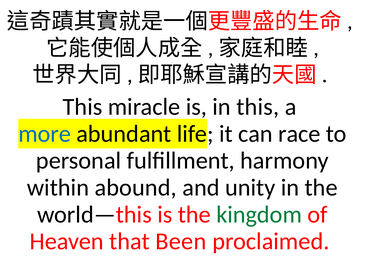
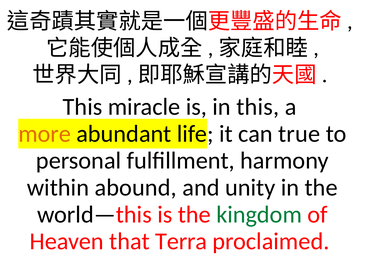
more colour: blue -> orange
race: race -> true
Been: Been -> Terra
